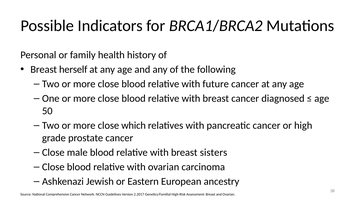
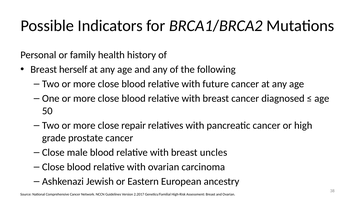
which: which -> repair
sisters: sisters -> uncles
